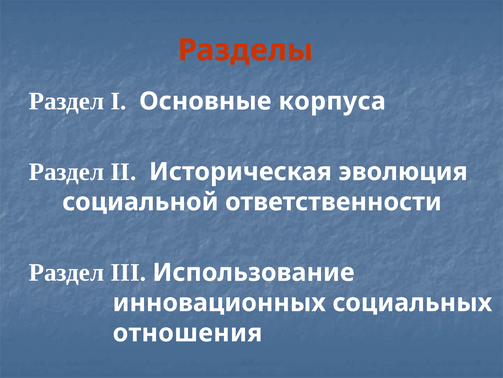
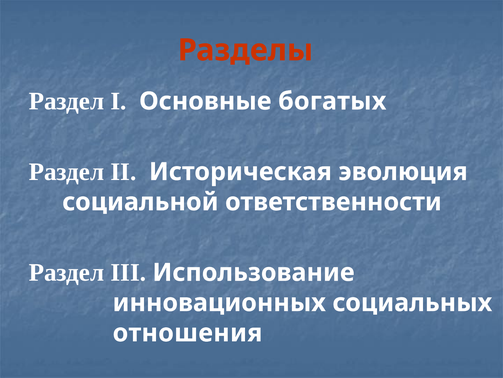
корпуса: корпуса -> богатых
